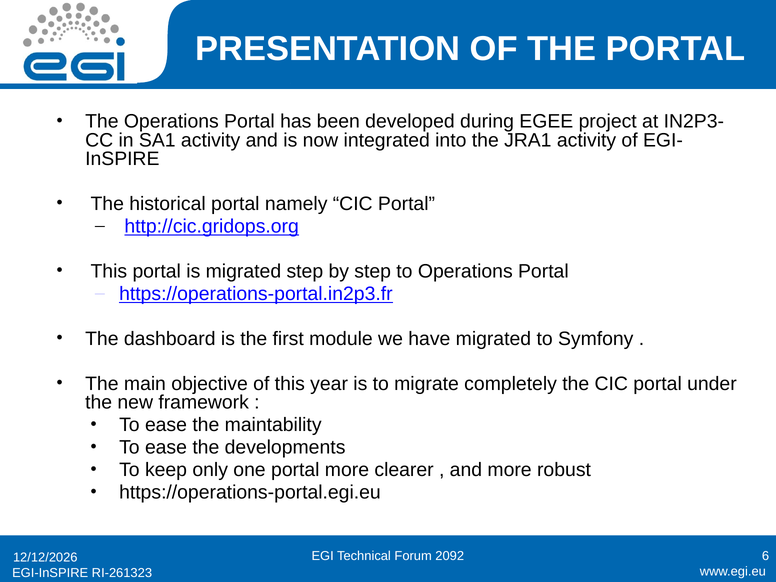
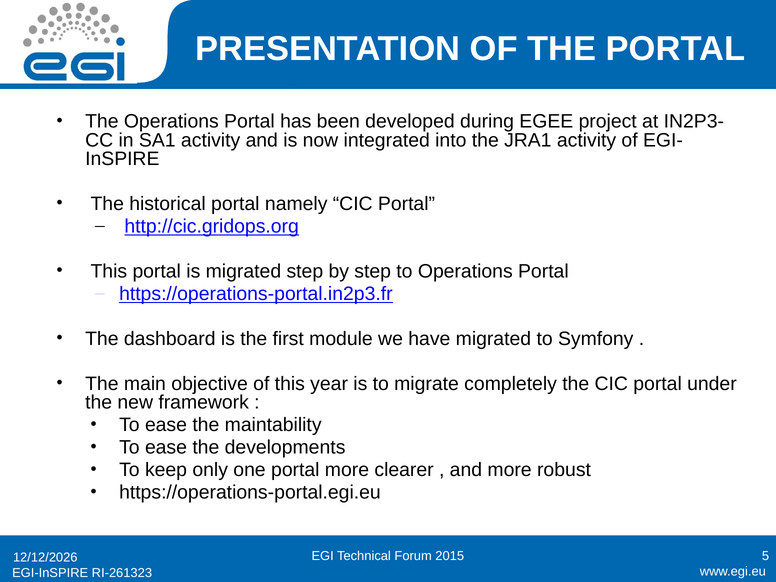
2092: 2092 -> 2015
6: 6 -> 5
